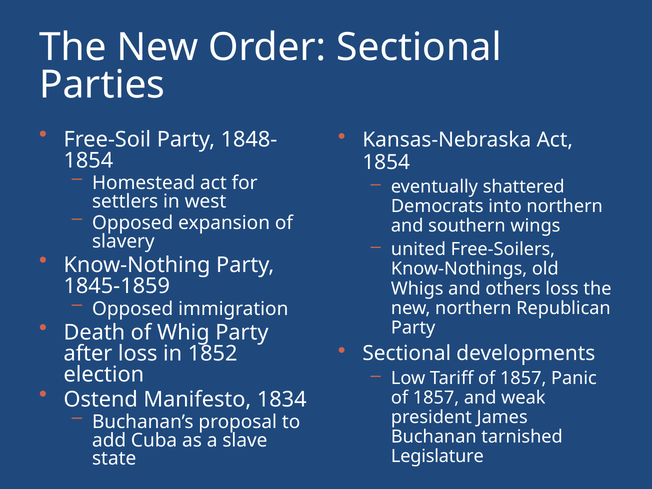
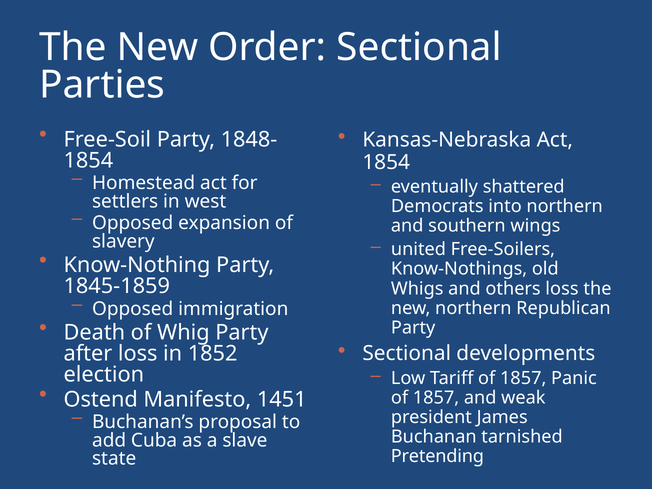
1834: 1834 -> 1451
Legislature: Legislature -> Pretending
